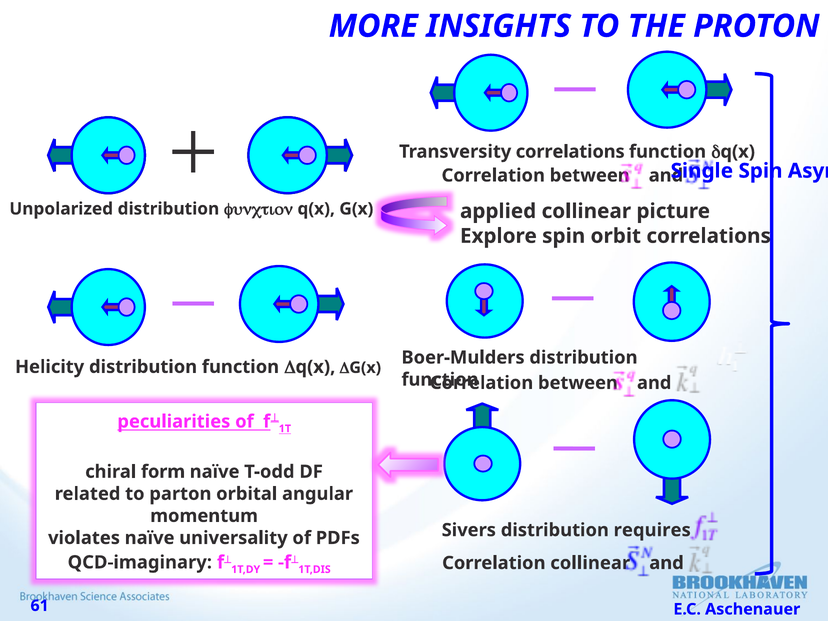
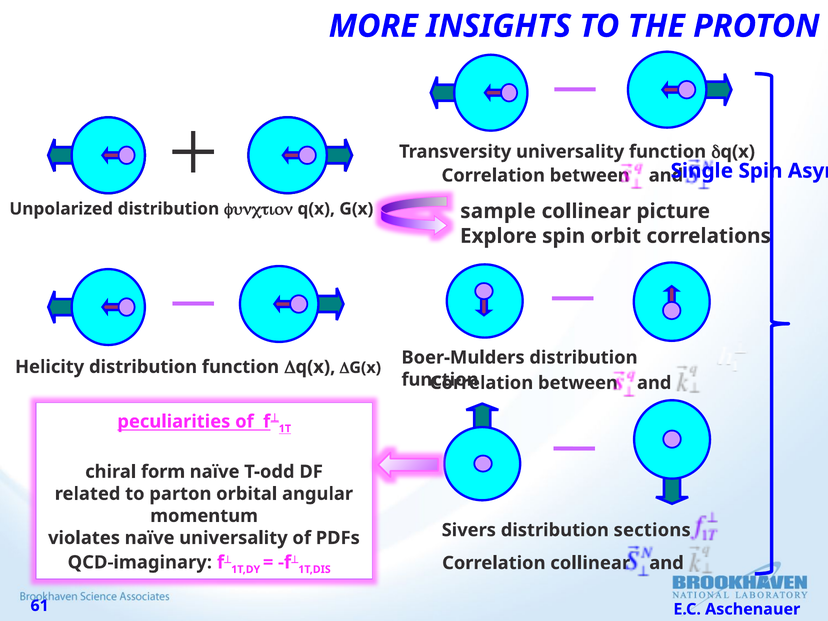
Transversity correlations: correlations -> universality
applied: applied -> sample
requires: requires -> sections
